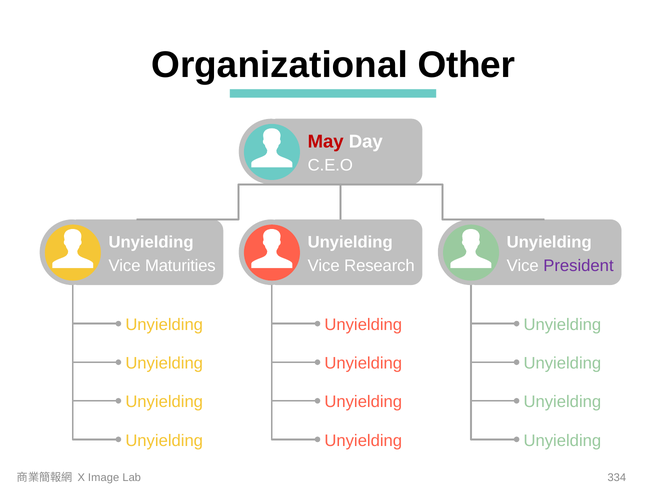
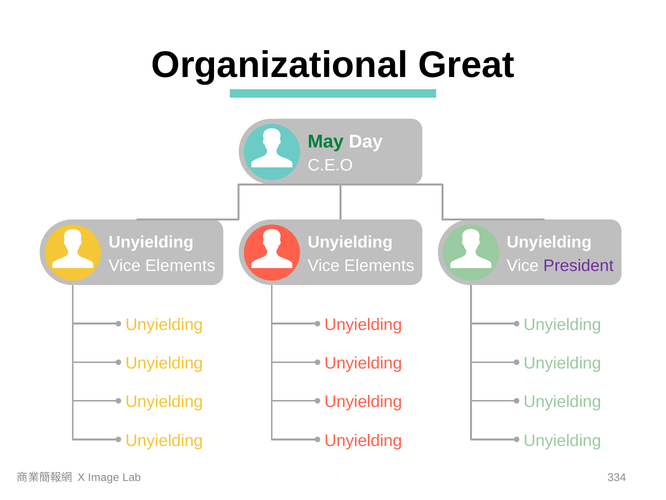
Other: Other -> Great
May colour: red -> green
Maturities at (180, 266): Maturities -> Elements
Research at (379, 266): Research -> Elements
